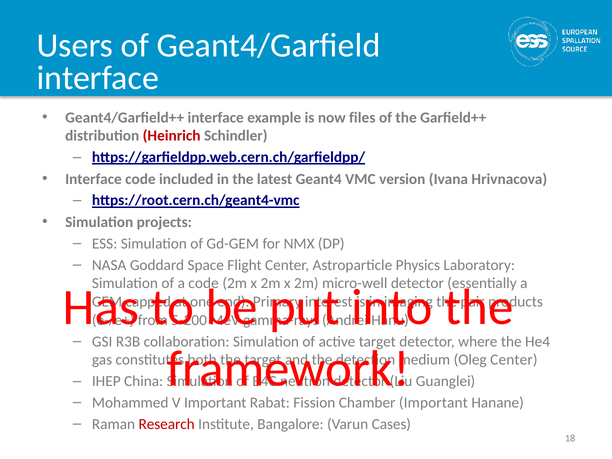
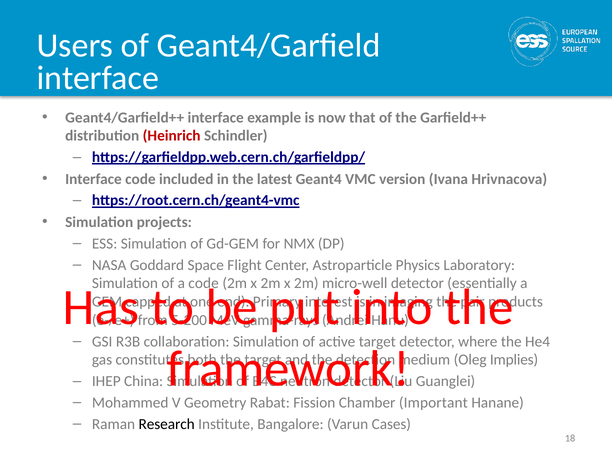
files: files -> that
Oleg Center: Center -> Implies
V Important: Important -> Geometry
Research colour: red -> black
